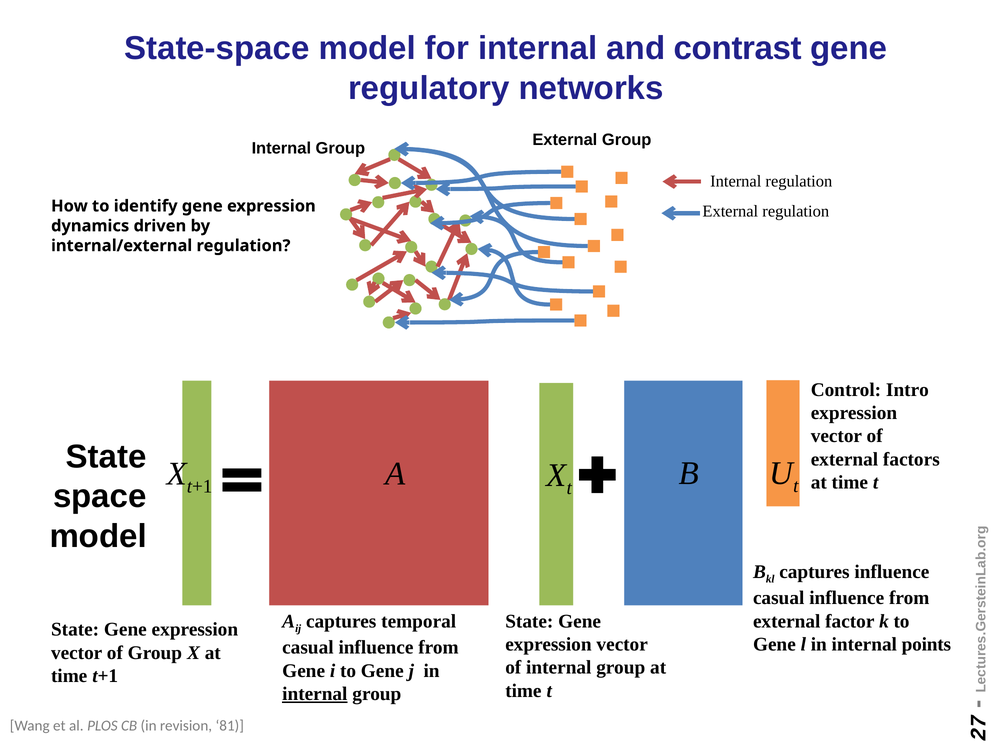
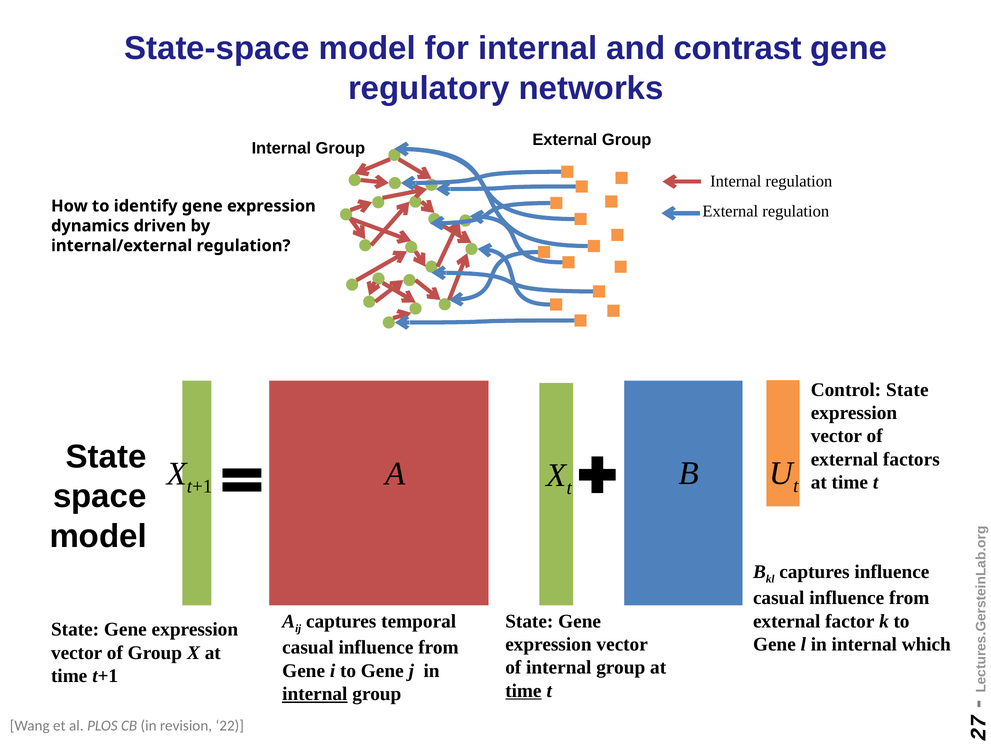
Control Intro: Intro -> State
points: points -> which
time at (523, 690) underline: none -> present
81: 81 -> 22
